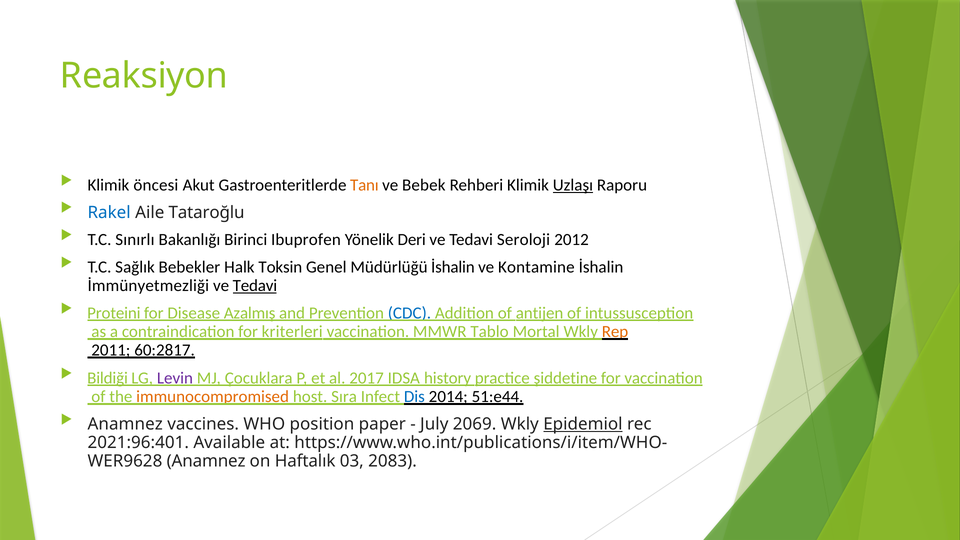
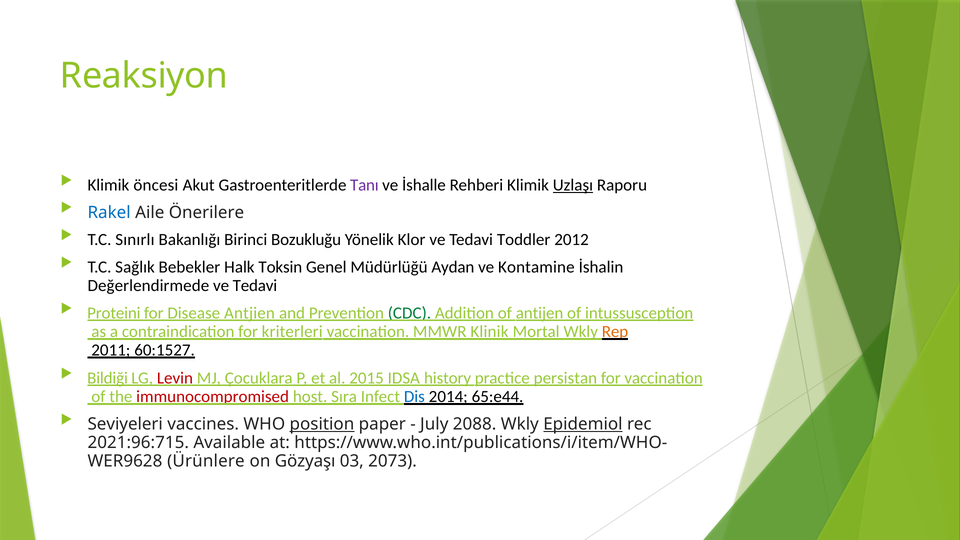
Tanı colour: orange -> purple
Bebek: Bebek -> İshalle
Tataroğlu: Tataroğlu -> Önerilere
Ibuprofen: Ibuprofen -> Bozukluğu
Deri: Deri -> Klor
Seroloji: Seroloji -> Toddler
Müdürlüğü İshalin: İshalin -> Aydan
İmmünyetmezliği: İmmünyetmezliği -> Değerlendirmede
Tedavi at (255, 286) underline: present -> none
Azalmış: Azalmış -> Antjien
CDC colour: blue -> green
Tablo: Tablo -> Klinik
60:2817: 60:2817 -> 60:1527
Levin colour: purple -> red
2017: 2017 -> 2015
şiddetine: şiddetine -> persistan
immunocompromised colour: orange -> red
51:e44: 51:e44 -> 65:e44
Anamnez at (125, 424): Anamnez -> Seviyeleri
position underline: none -> present
2069: 2069 -> 2088
2021:96:401: 2021:96:401 -> 2021:96:715
Anamnez at (206, 461): Anamnez -> Ürünlere
Haftalık: Haftalık -> Gözyaşı
2083: 2083 -> 2073
